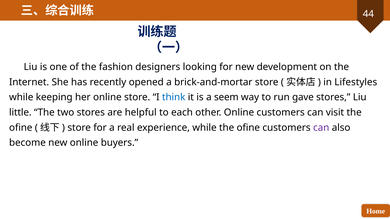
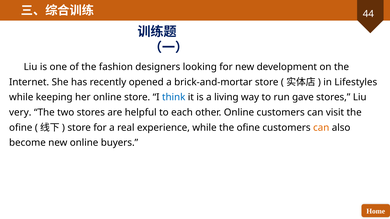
seem: seem -> living
little: little -> very
can at (321, 128) colour: purple -> orange
